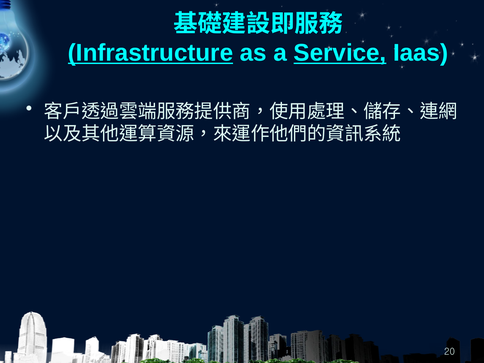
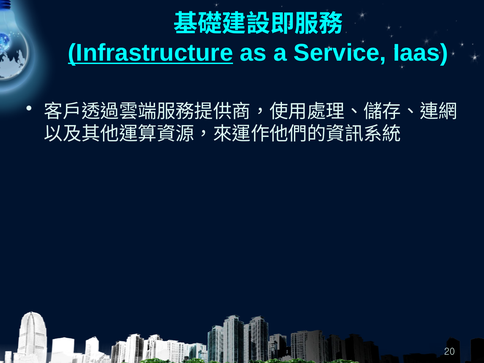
Service underline: present -> none
